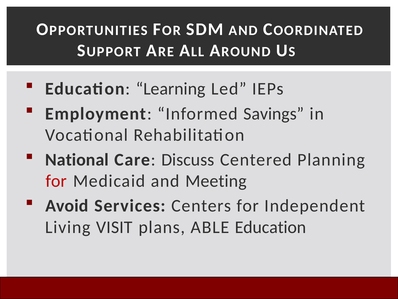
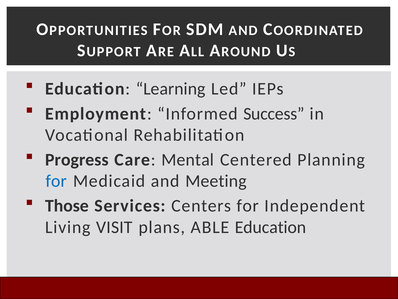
Savings: Savings -> Success
National: National -> Progress
Discuss: Discuss -> Mental
for at (56, 181) colour: red -> blue
Avoid: Avoid -> Those
